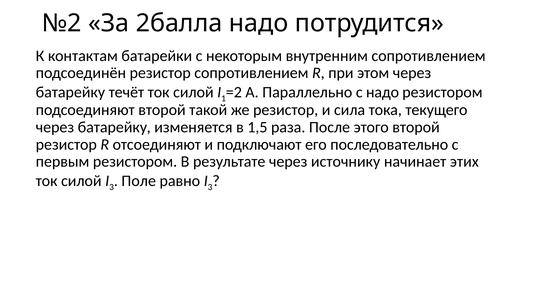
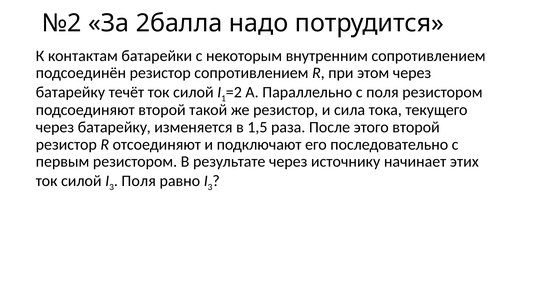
с надо: надо -> поля
Поле at (139, 181): Поле -> Поля
